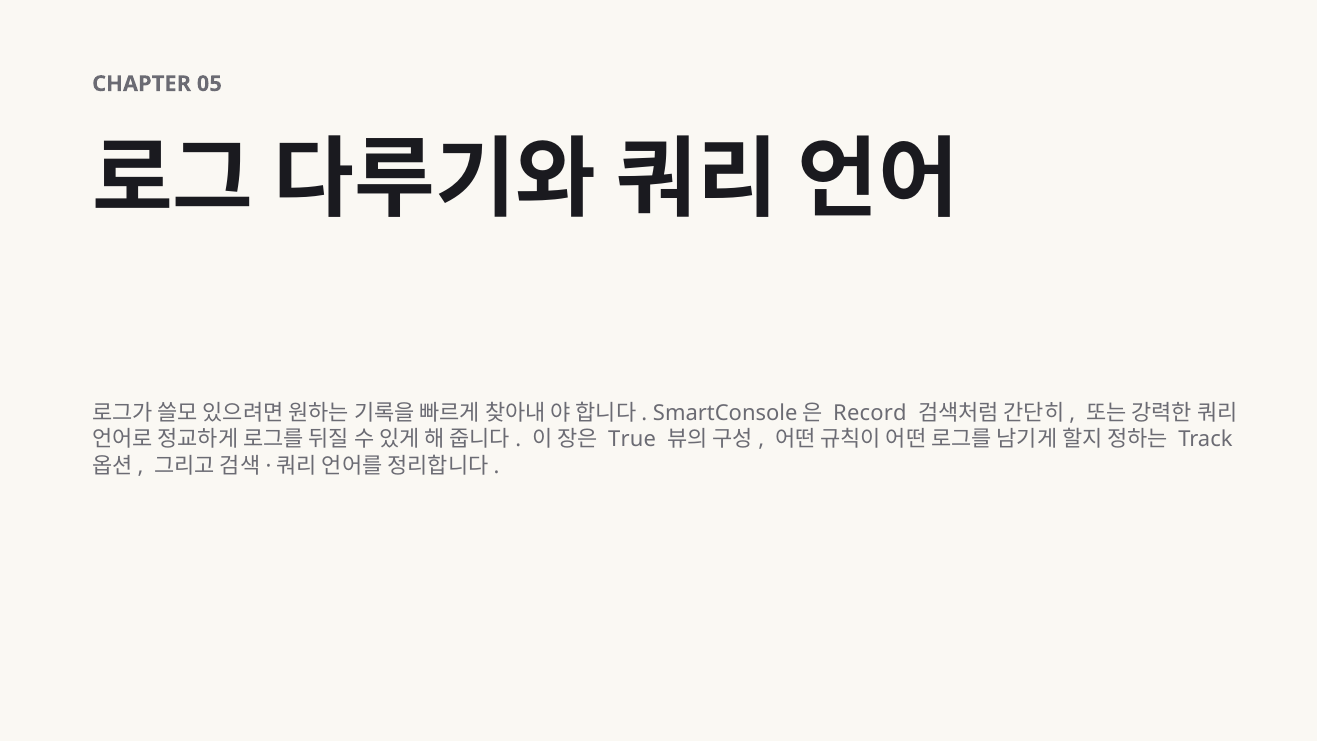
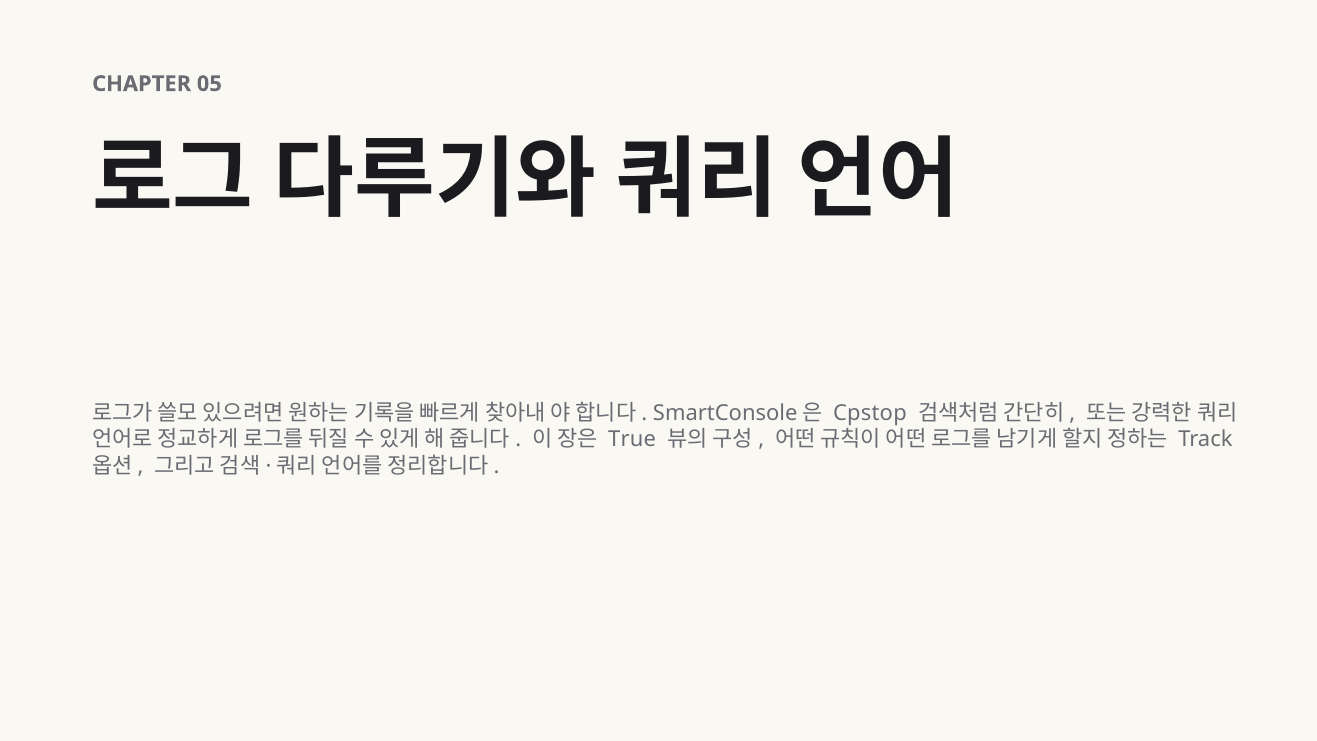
Record: Record -> Cpstop
